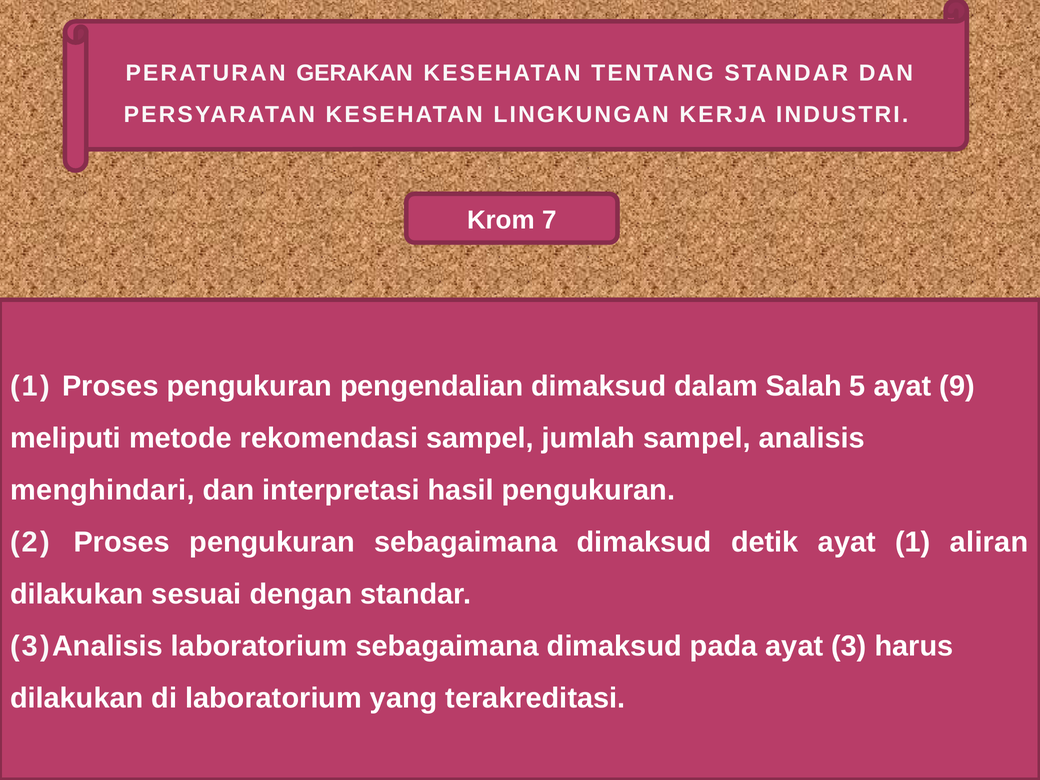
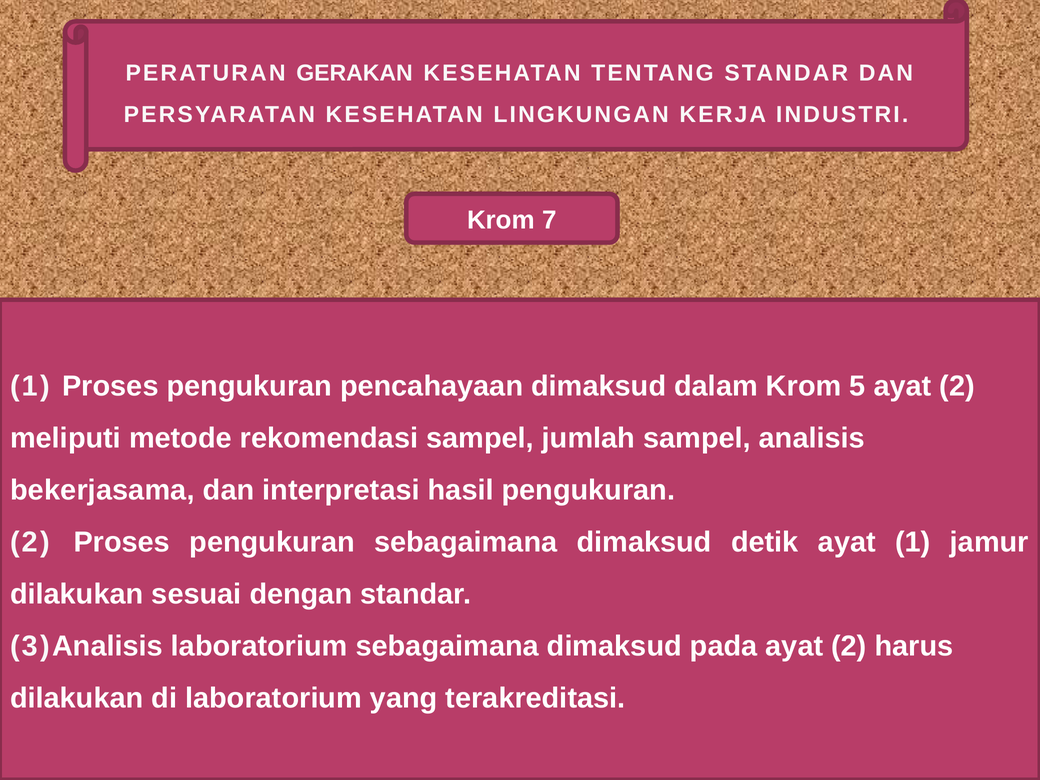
pengendalian: pengendalian -> pencahayaan
dalam Salah: Salah -> Krom
5 ayat 9: 9 -> 2
menghindari: menghindari -> bekerjasama
aliran: aliran -> jamur
pada ayat 3: 3 -> 2
